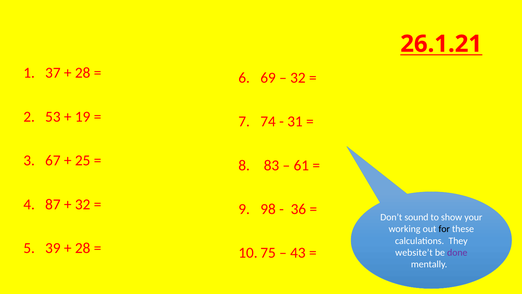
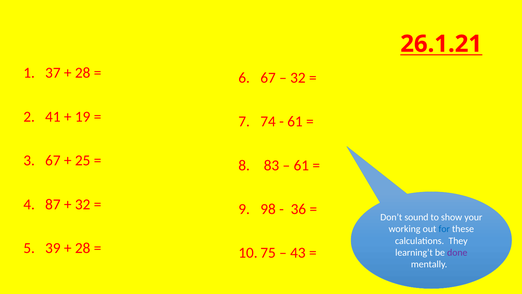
69 at (268, 78): 69 -> 67
53: 53 -> 41
31 at (295, 121): 31 -> 61
for colour: black -> blue
website’t: website’t -> learning’t
